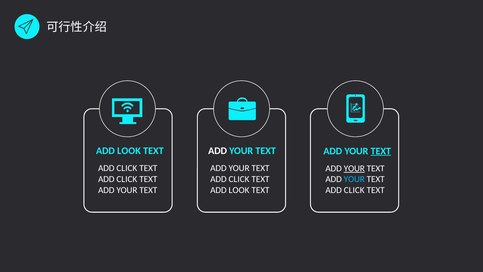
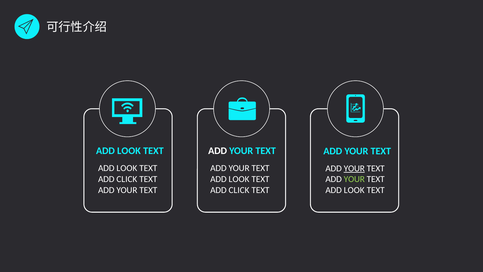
TEXT at (381, 151) underline: present -> none
CLICK at (127, 168): CLICK -> LOOK
CLICK at (239, 179): CLICK -> LOOK
YOUR at (354, 179) colour: light blue -> light green
LOOK at (239, 190): LOOK -> CLICK
CLICK at (354, 190): CLICK -> LOOK
